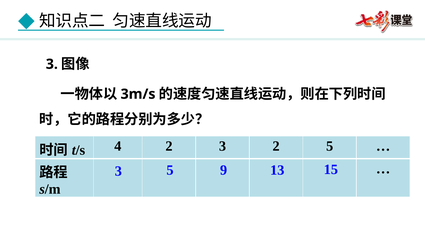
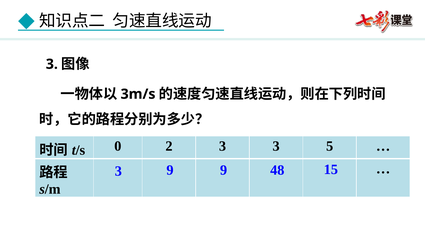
4: 4 -> 0
3 2: 2 -> 3
3 5: 5 -> 9
13: 13 -> 48
